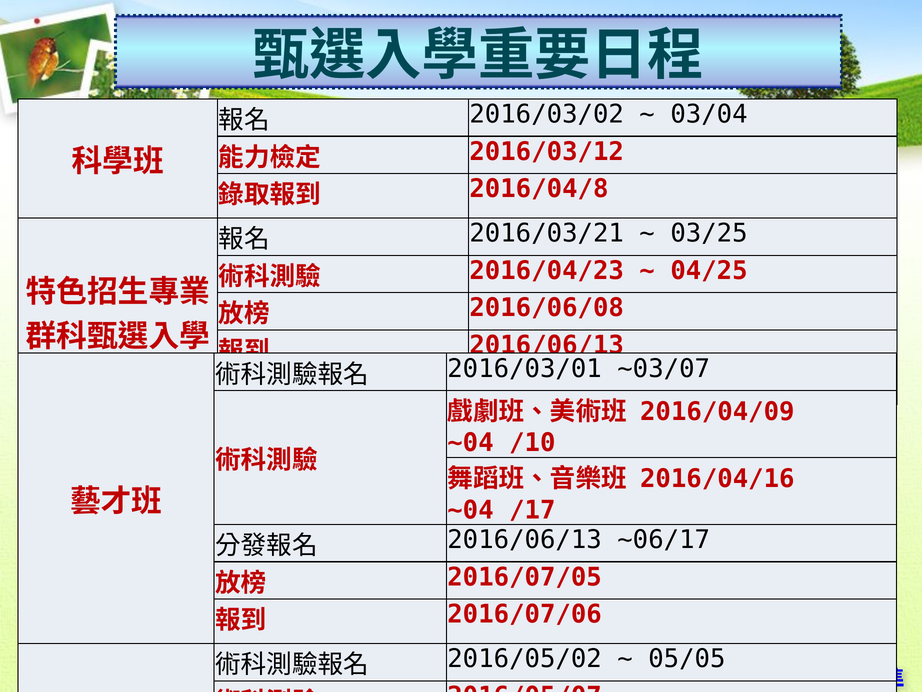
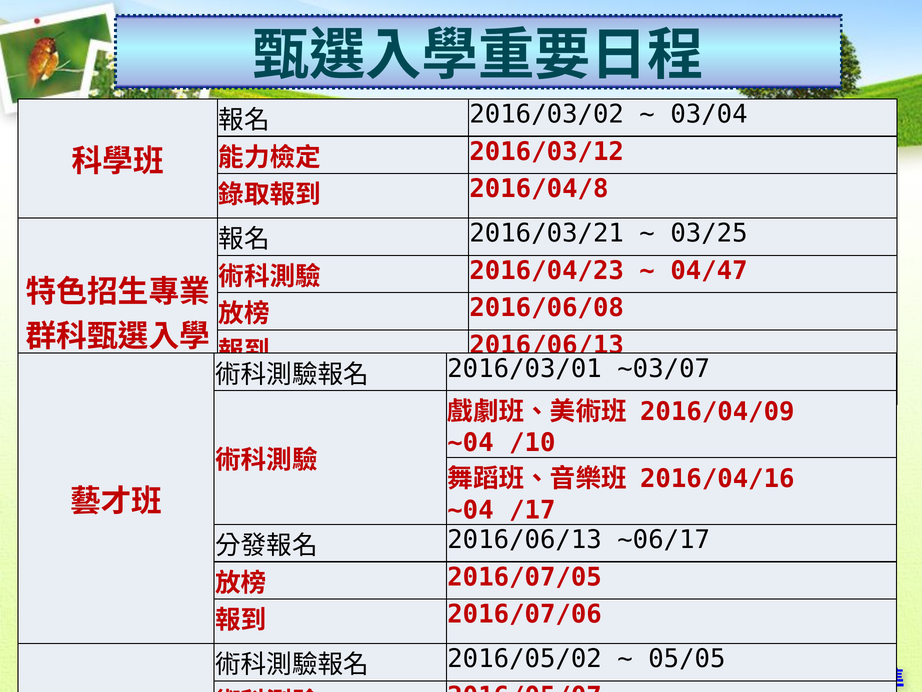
04/25: 04/25 -> 04/47
